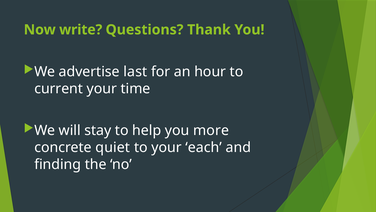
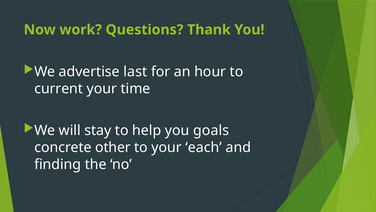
write: write -> work
more: more -> goals
quiet: quiet -> other
